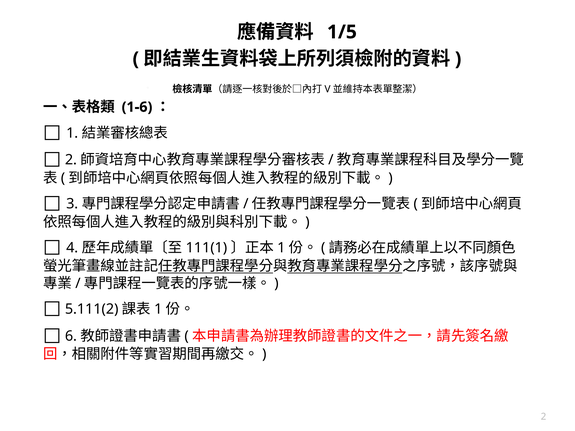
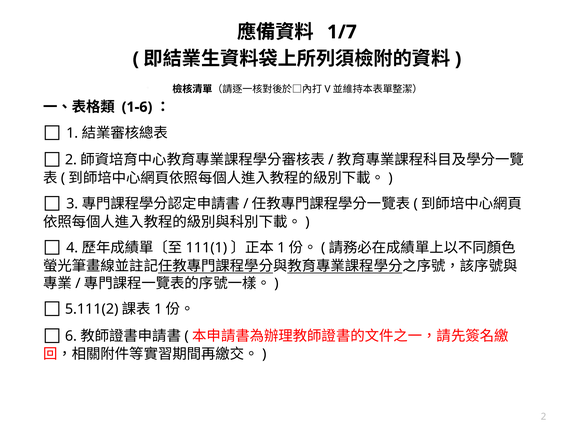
1/5: 1/5 -> 1/7
